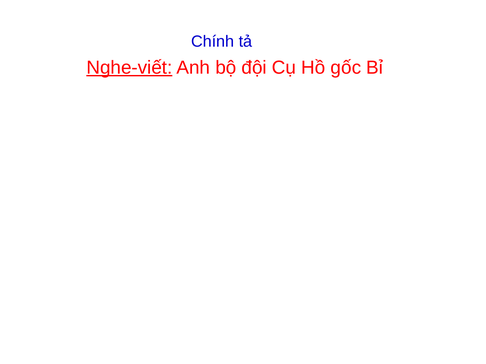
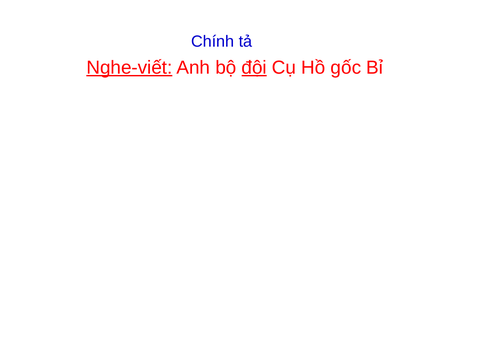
đội underline: none -> present
